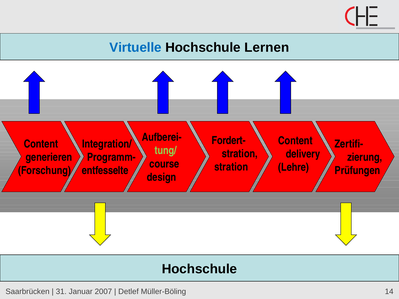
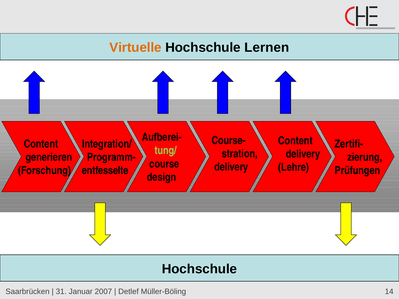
Virtuelle colour: blue -> orange
Fordert-: Fordert- -> Course-
stration at (231, 167): stration -> delivery
